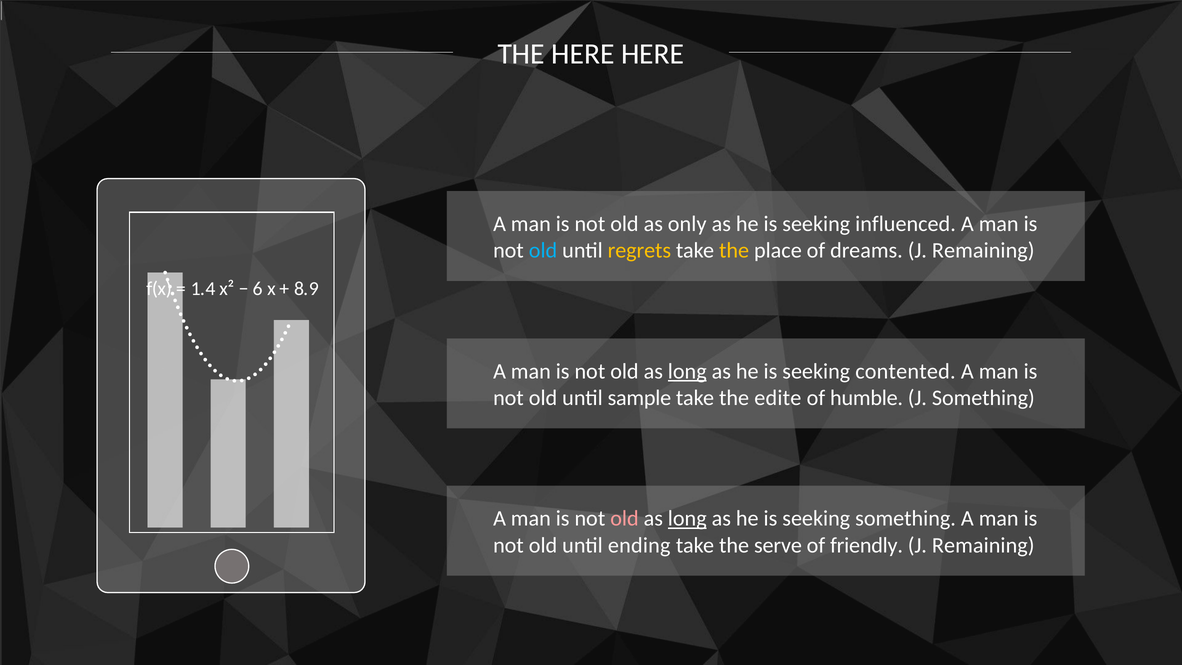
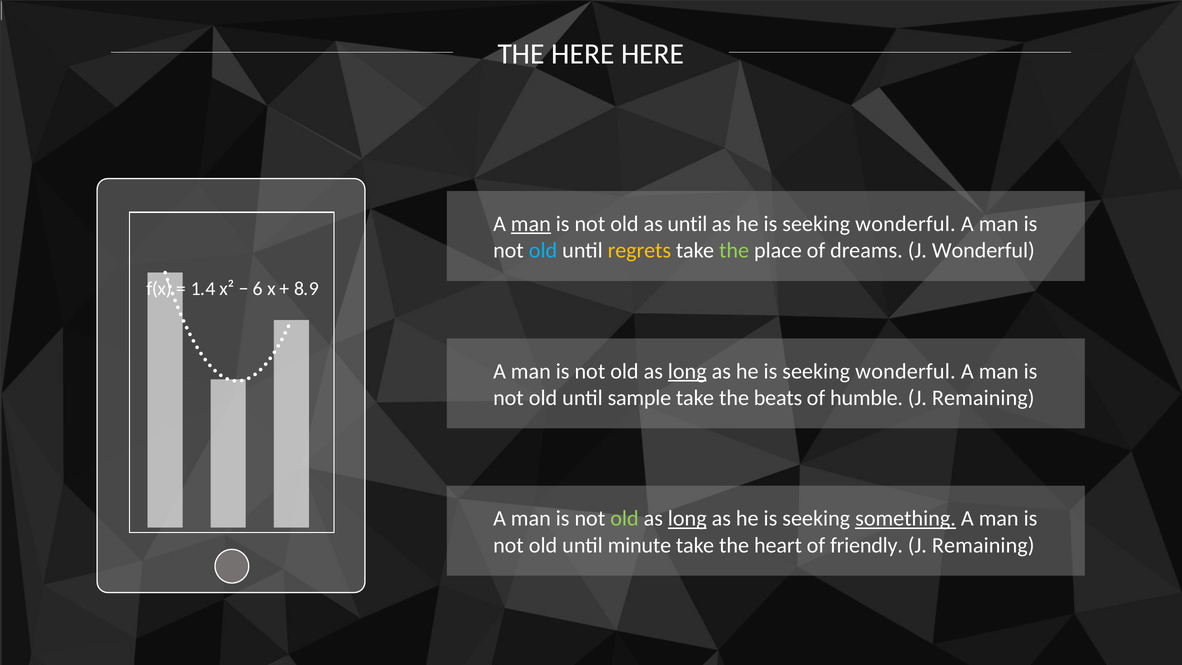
man at (531, 224) underline: none -> present
as only: only -> until
influenced at (906, 224): influenced -> wonderful
the at (734, 250) colour: yellow -> light green
dreams J Remaining: Remaining -> Wonderful
contented at (905, 371): contented -> wonderful
edite: edite -> beats
Something at (983, 398): Something -> Remaining
old at (624, 519) colour: pink -> light green
something at (906, 519) underline: none -> present
ending: ending -> minute
serve: serve -> heart
